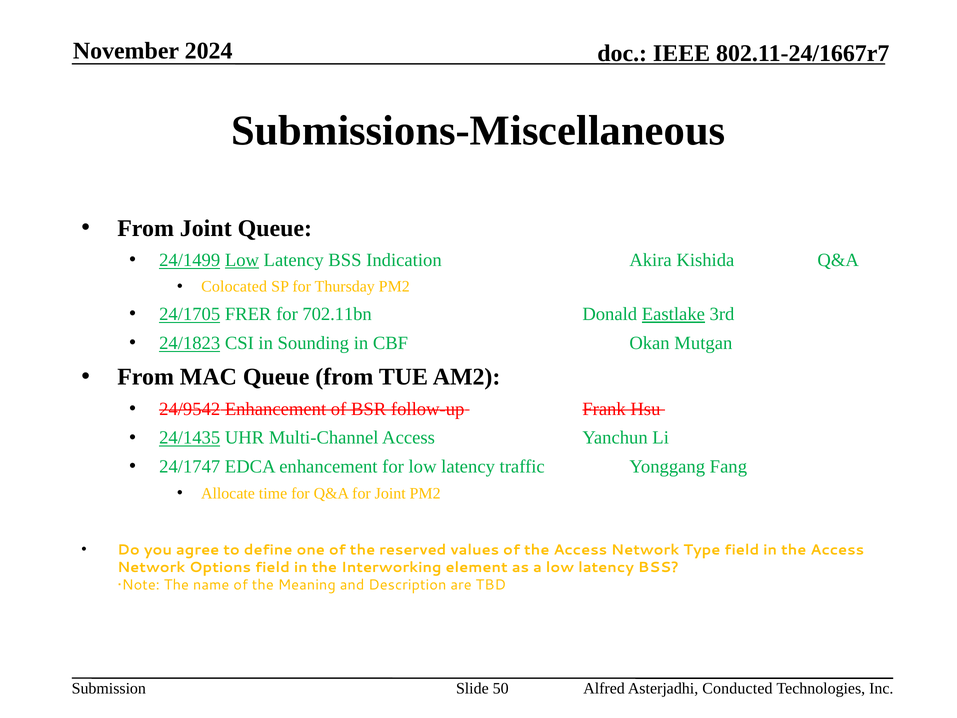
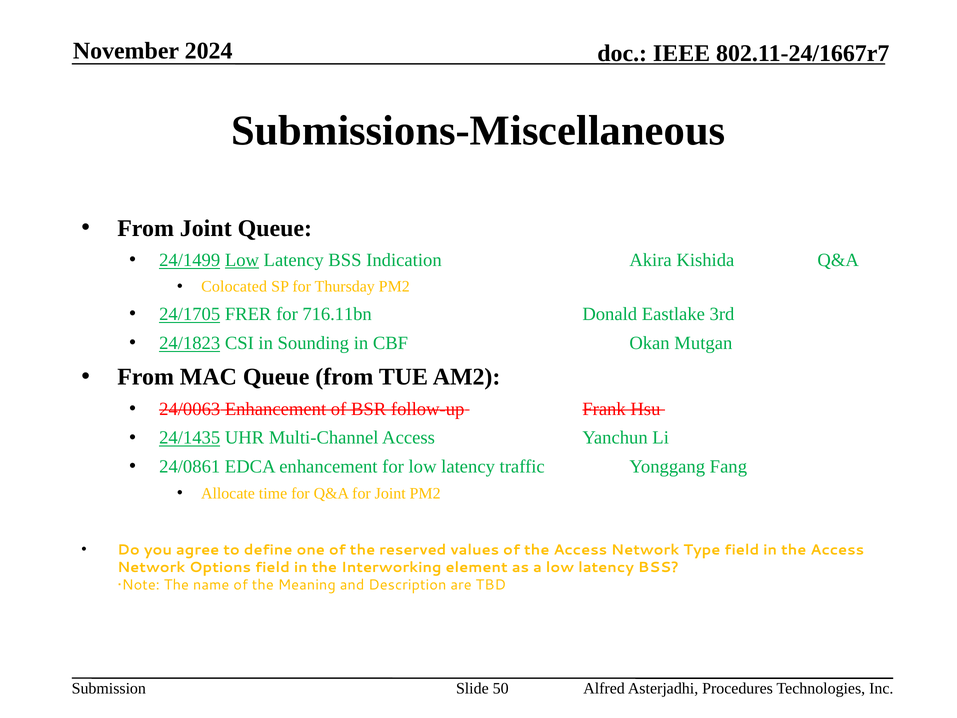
702.11bn: 702.11bn -> 716.11bn
Eastlake underline: present -> none
24/9542: 24/9542 -> 24/0063
24/1747: 24/1747 -> 24/0861
Conducted: Conducted -> Procedures
